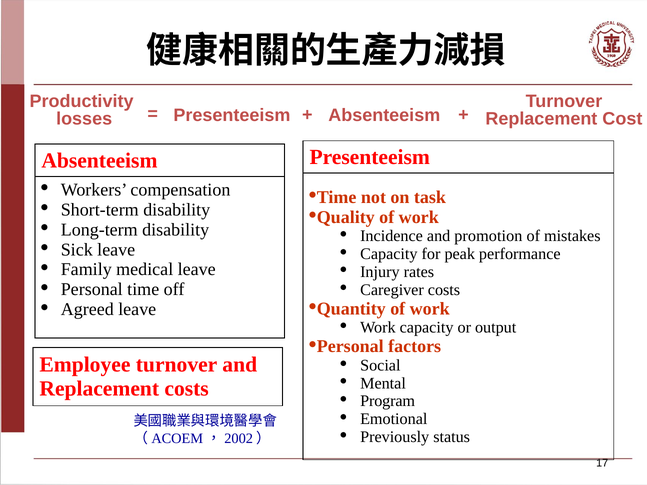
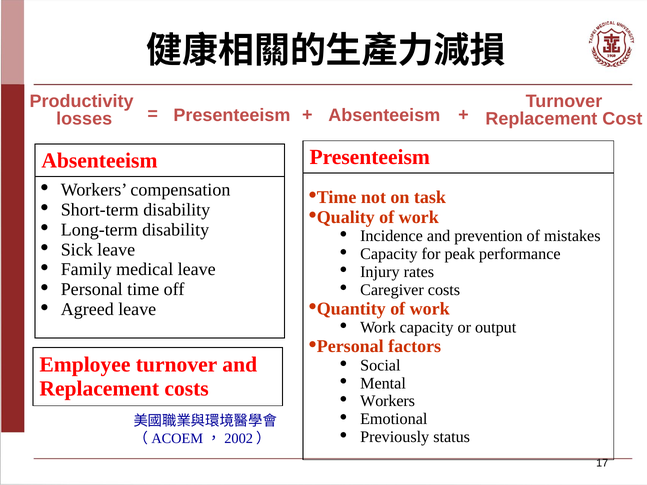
promotion: promotion -> prevention
Program at (388, 401): Program -> Workers
